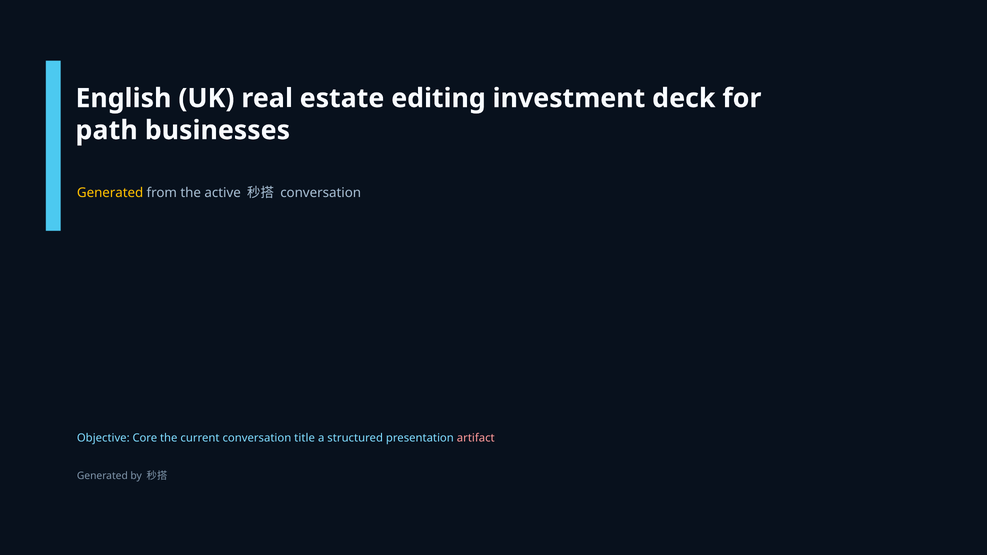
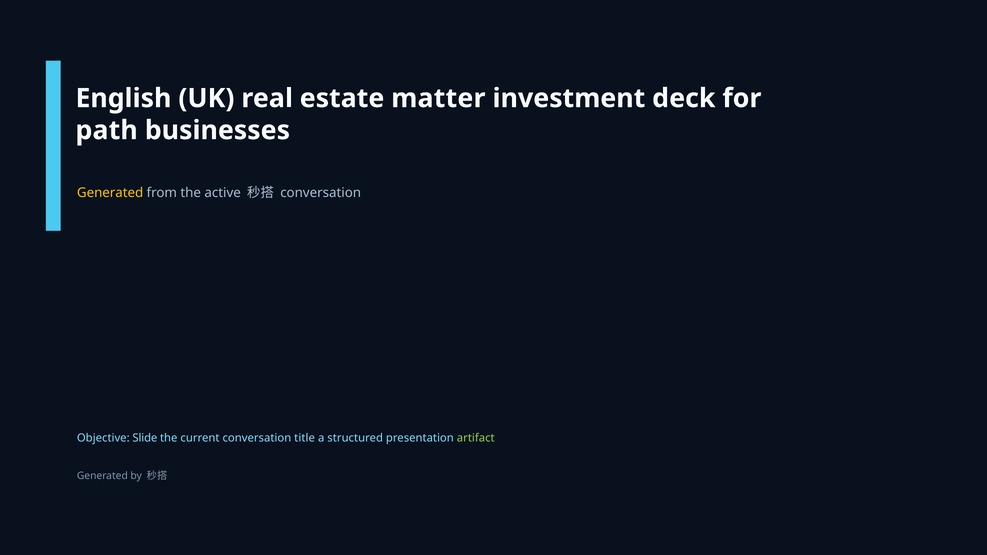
editing: editing -> matter
Core: Core -> Slide
artifact colour: pink -> light green
